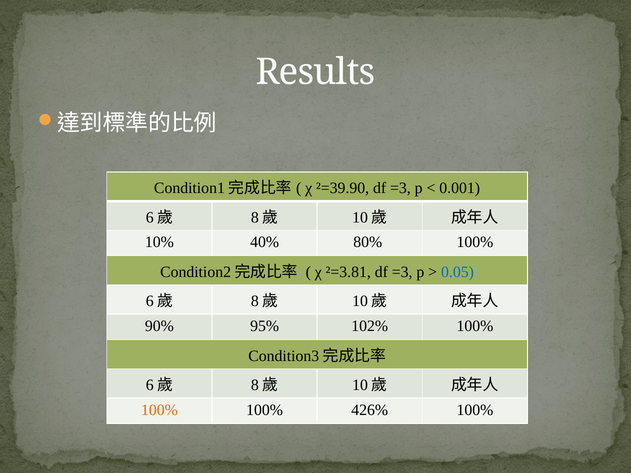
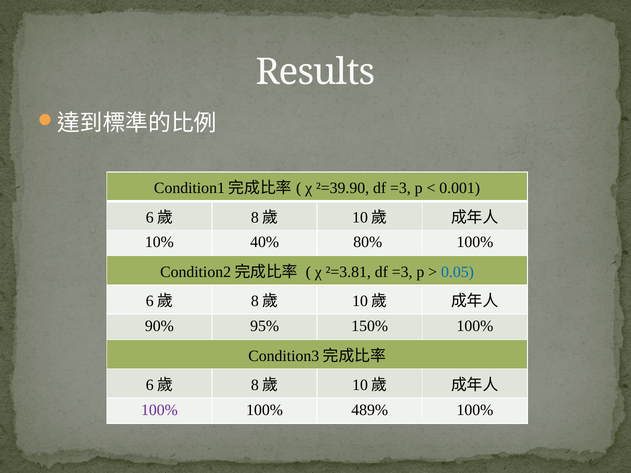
102%: 102% -> 150%
100% at (159, 410) colour: orange -> purple
426%: 426% -> 489%
